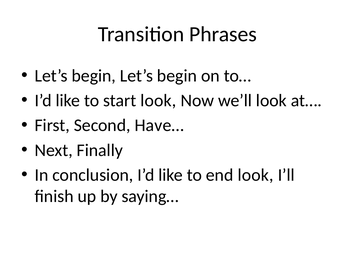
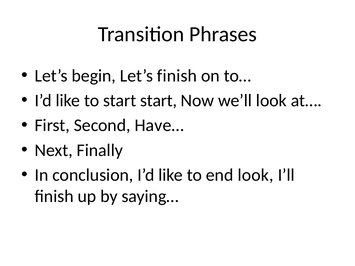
begin Let’s begin: begin -> finish
start look: look -> start
